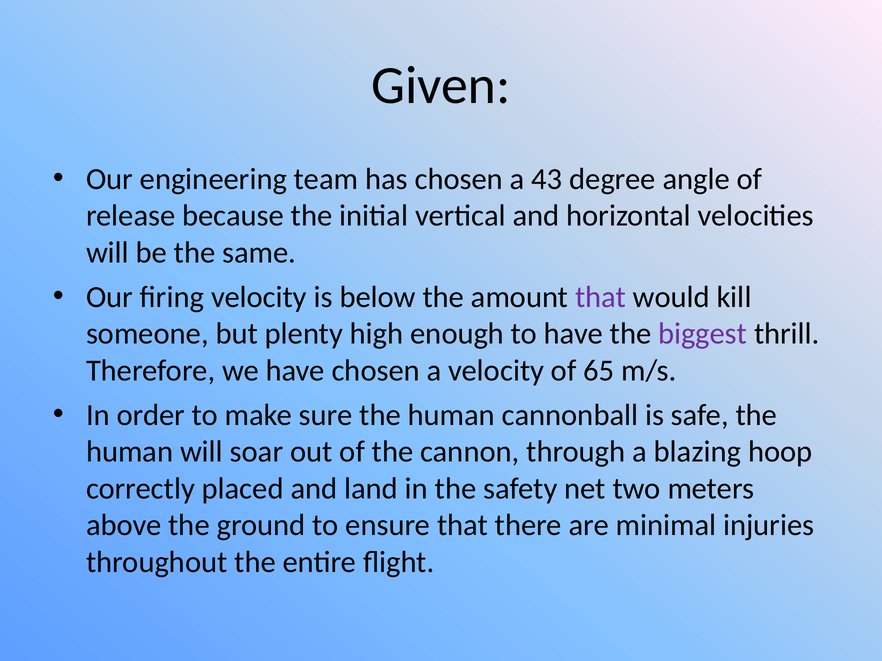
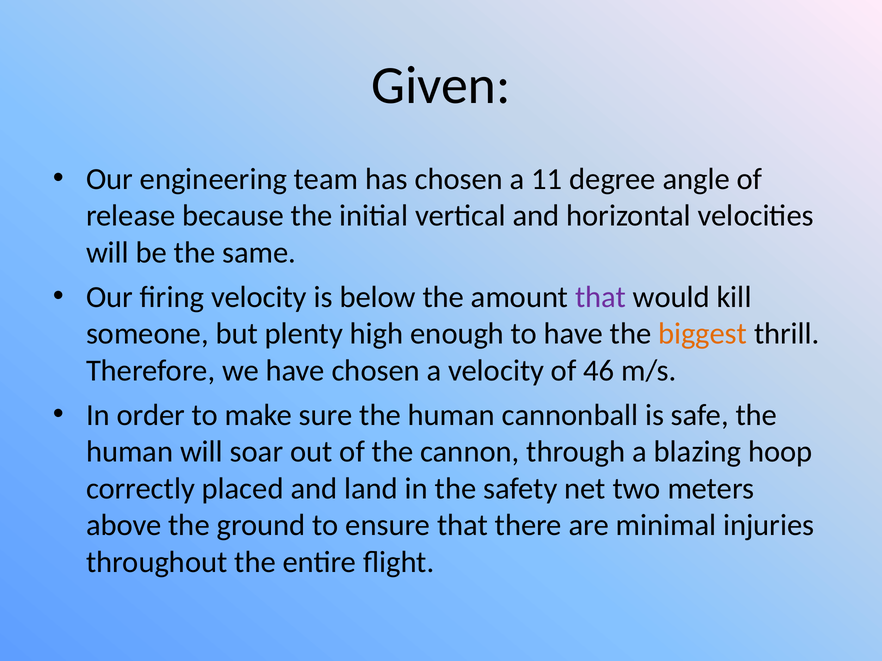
43: 43 -> 11
biggest colour: purple -> orange
65: 65 -> 46
